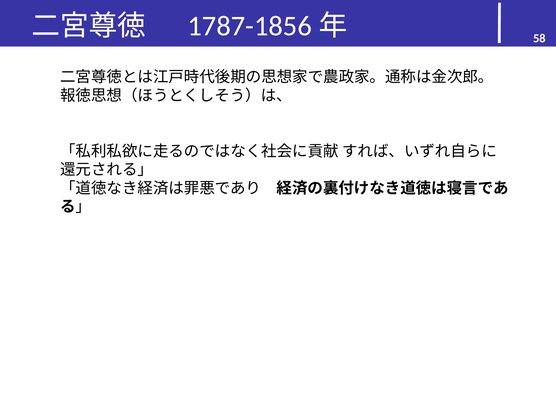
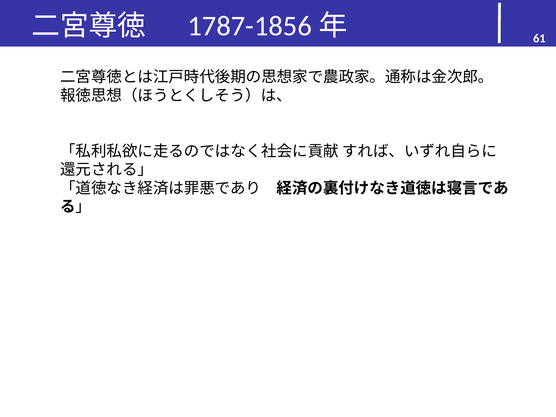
58: 58 -> 61
